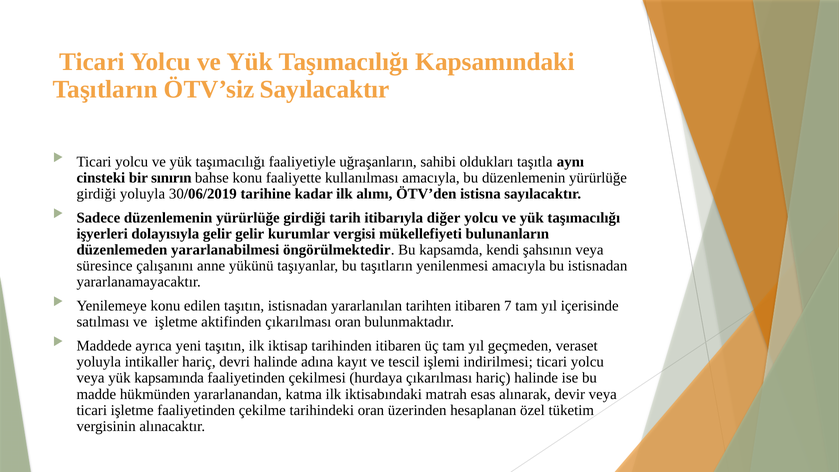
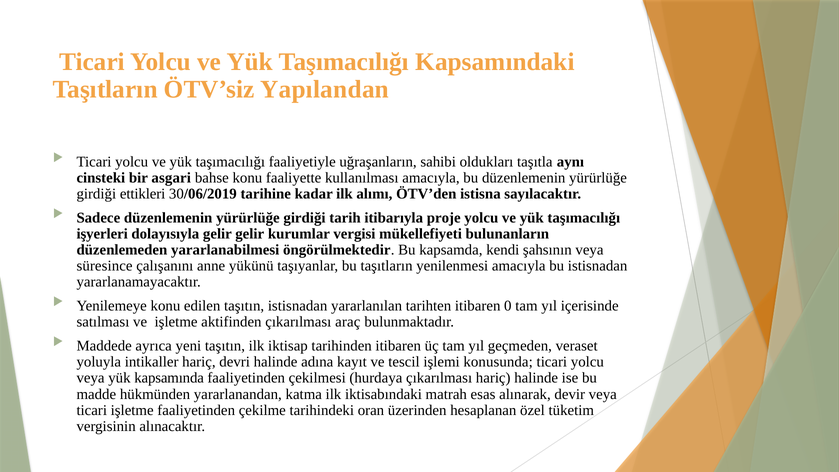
ÖTV’siz Sayılacaktır: Sayılacaktır -> Yapılandan
sınırın: sınırın -> asgari
girdiği yoluyla: yoluyla -> ettikleri
diğer: diğer -> proje
7: 7 -> 0
çıkarılması oran: oran -> araç
indirilmesi: indirilmesi -> konusunda
